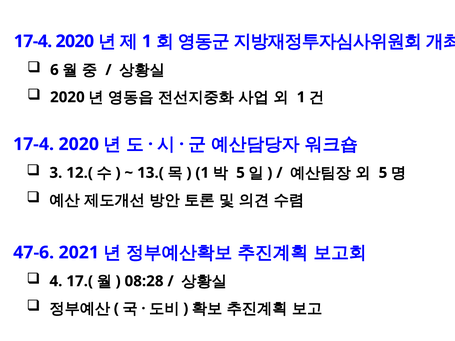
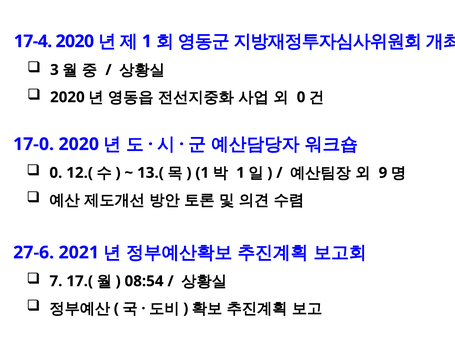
6: 6 -> 3
1 at (301, 97): 1 -> 0
17-4 at (34, 144): 17-4 -> 17-0
3 at (56, 173): 3 -> 0
5 at (240, 173): 5 -> 1
5 at (383, 173): 5 -> 9
47-6: 47-6 -> 27-6
4: 4 -> 7
08:28: 08:28 -> 08:54
